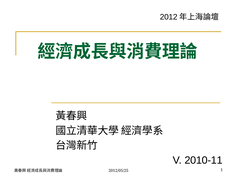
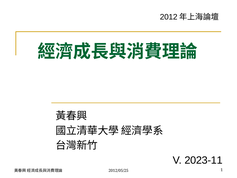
2010-11: 2010-11 -> 2023-11
